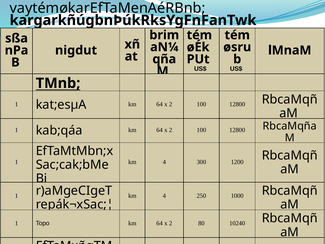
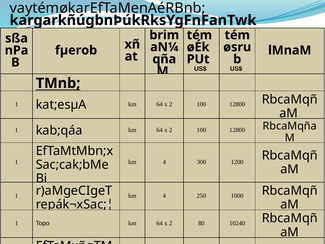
nigdut: nigdut -> fµerob
